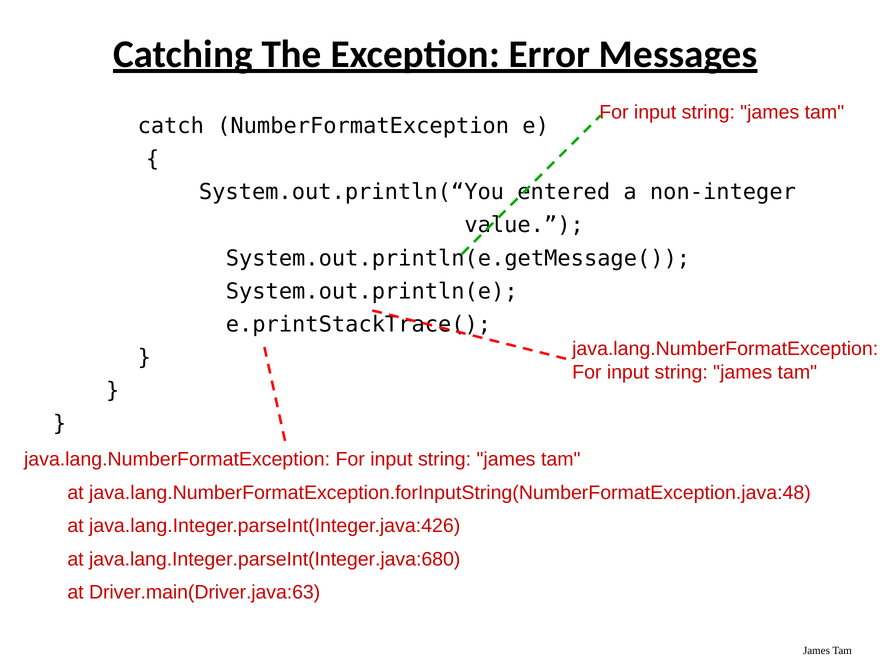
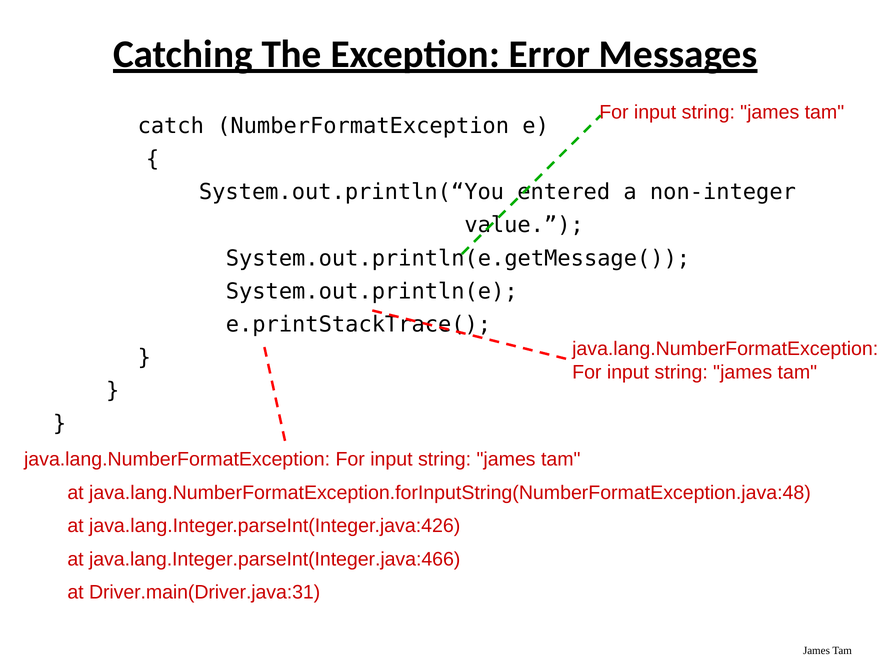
java.lang.Integer.parseInt(Integer.java:680: java.lang.Integer.parseInt(Integer.java:680 -> java.lang.Integer.parseInt(Integer.java:466
Driver.main(Driver.java:63: Driver.main(Driver.java:63 -> Driver.main(Driver.java:31
